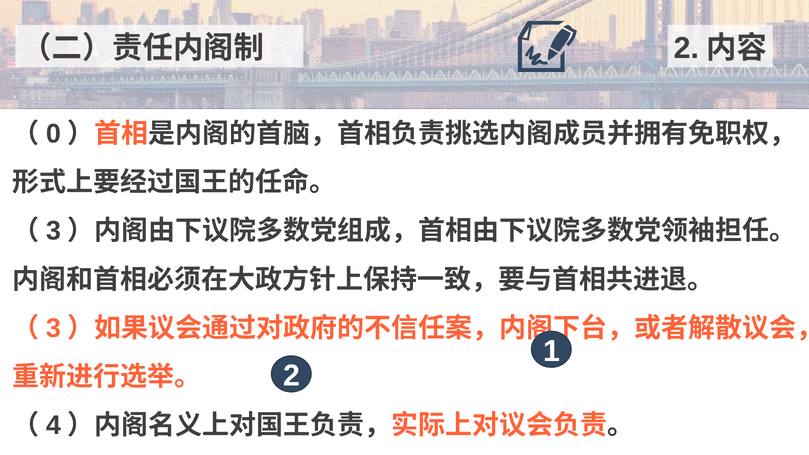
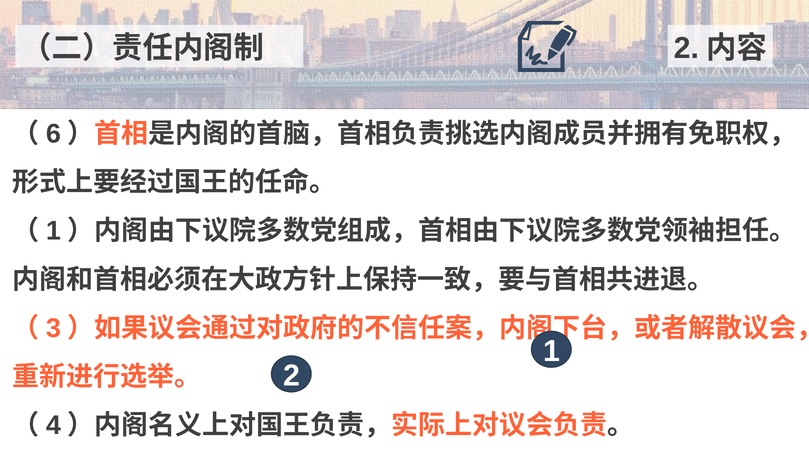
0: 0 -> 6
3 at (53, 231): 3 -> 1
